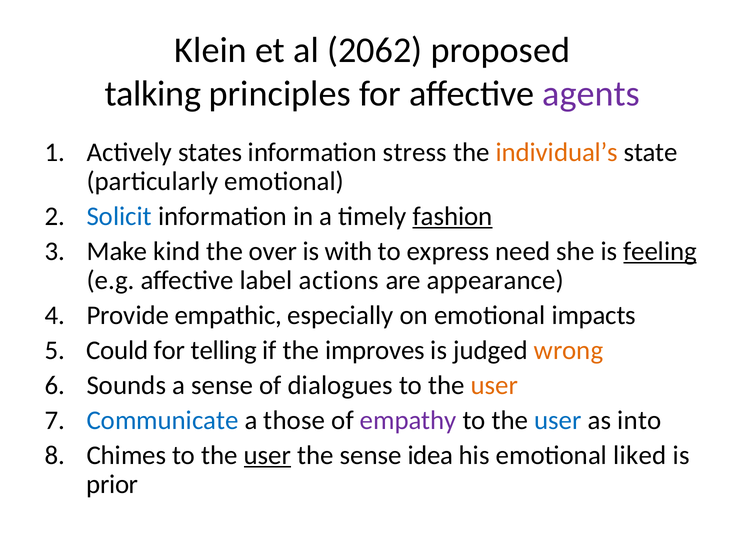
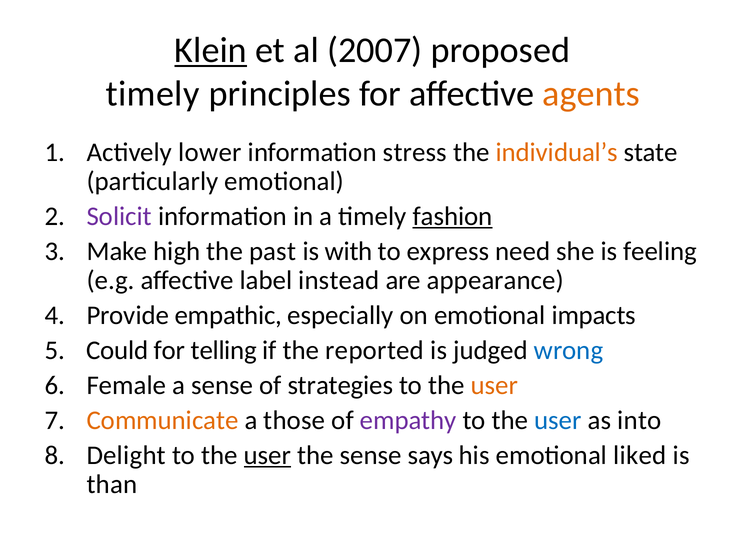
Klein underline: none -> present
2062: 2062 -> 2007
talking at (153, 94): talking -> timely
agents colour: purple -> orange
states: states -> lower
Solicit colour: blue -> purple
kind: kind -> high
over: over -> past
feeling underline: present -> none
actions: actions -> instead
improves: improves -> reported
wrong colour: orange -> blue
Sounds: Sounds -> Female
dialogues: dialogues -> strategies
Communicate colour: blue -> orange
Chimes: Chimes -> Delight
idea: idea -> says
prior: prior -> than
